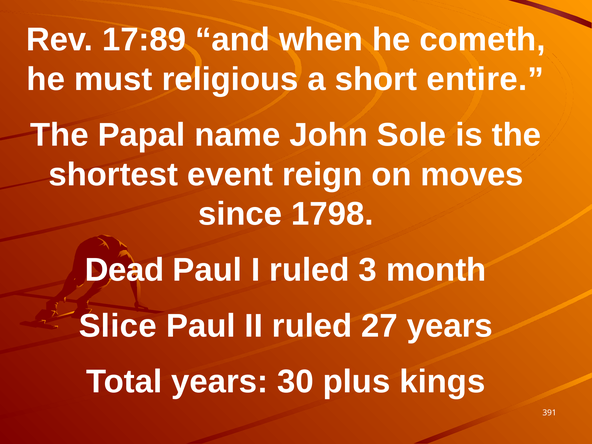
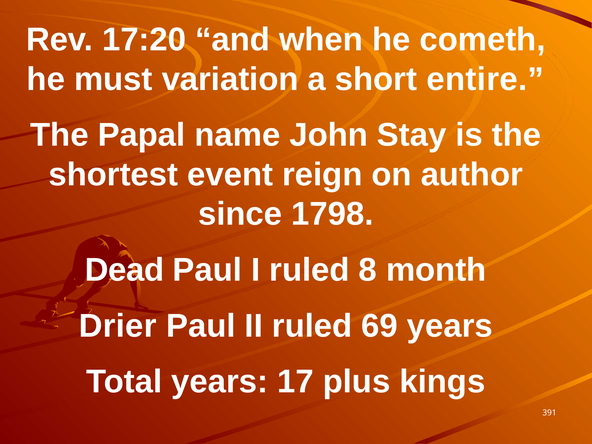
17:89: 17:89 -> 17:20
religious: religious -> variation
Sole: Sole -> Stay
moves: moves -> author
3: 3 -> 8
Slice: Slice -> Drier
27: 27 -> 69
30: 30 -> 17
